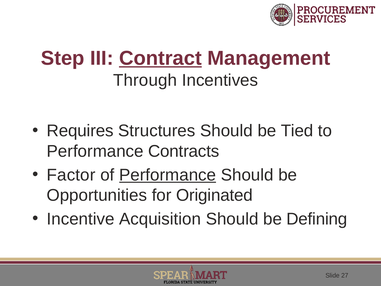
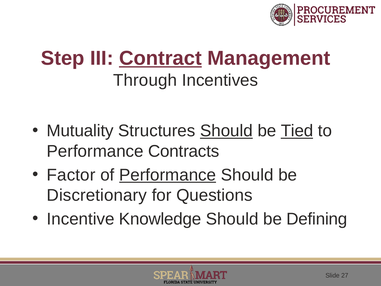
Requires: Requires -> Mutuality
Should at (226, 131) underline: none -> present
Tied underline: none -> present
Opportunities: Opportunities -> Discretionary
Originated: Originated -> Questions
Acquisition: Acquisition -> Knowledge
